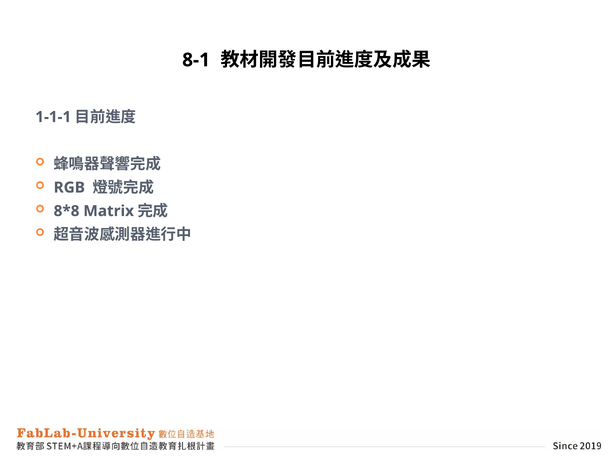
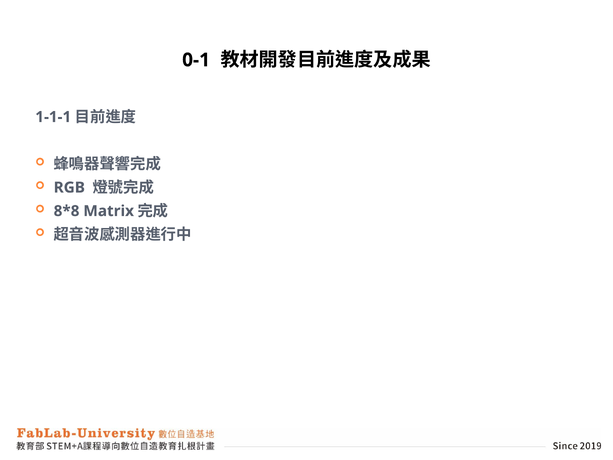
8-1: 8-1 -> 0-1
